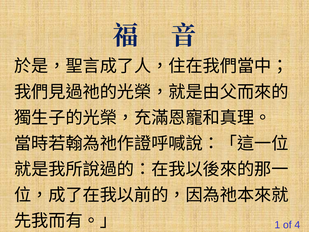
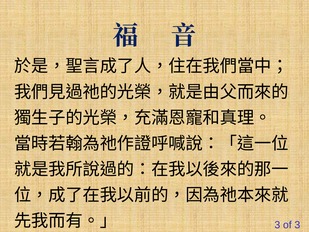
1 at (277, 225): 1 -> 3
of 4: 4 -> 3
